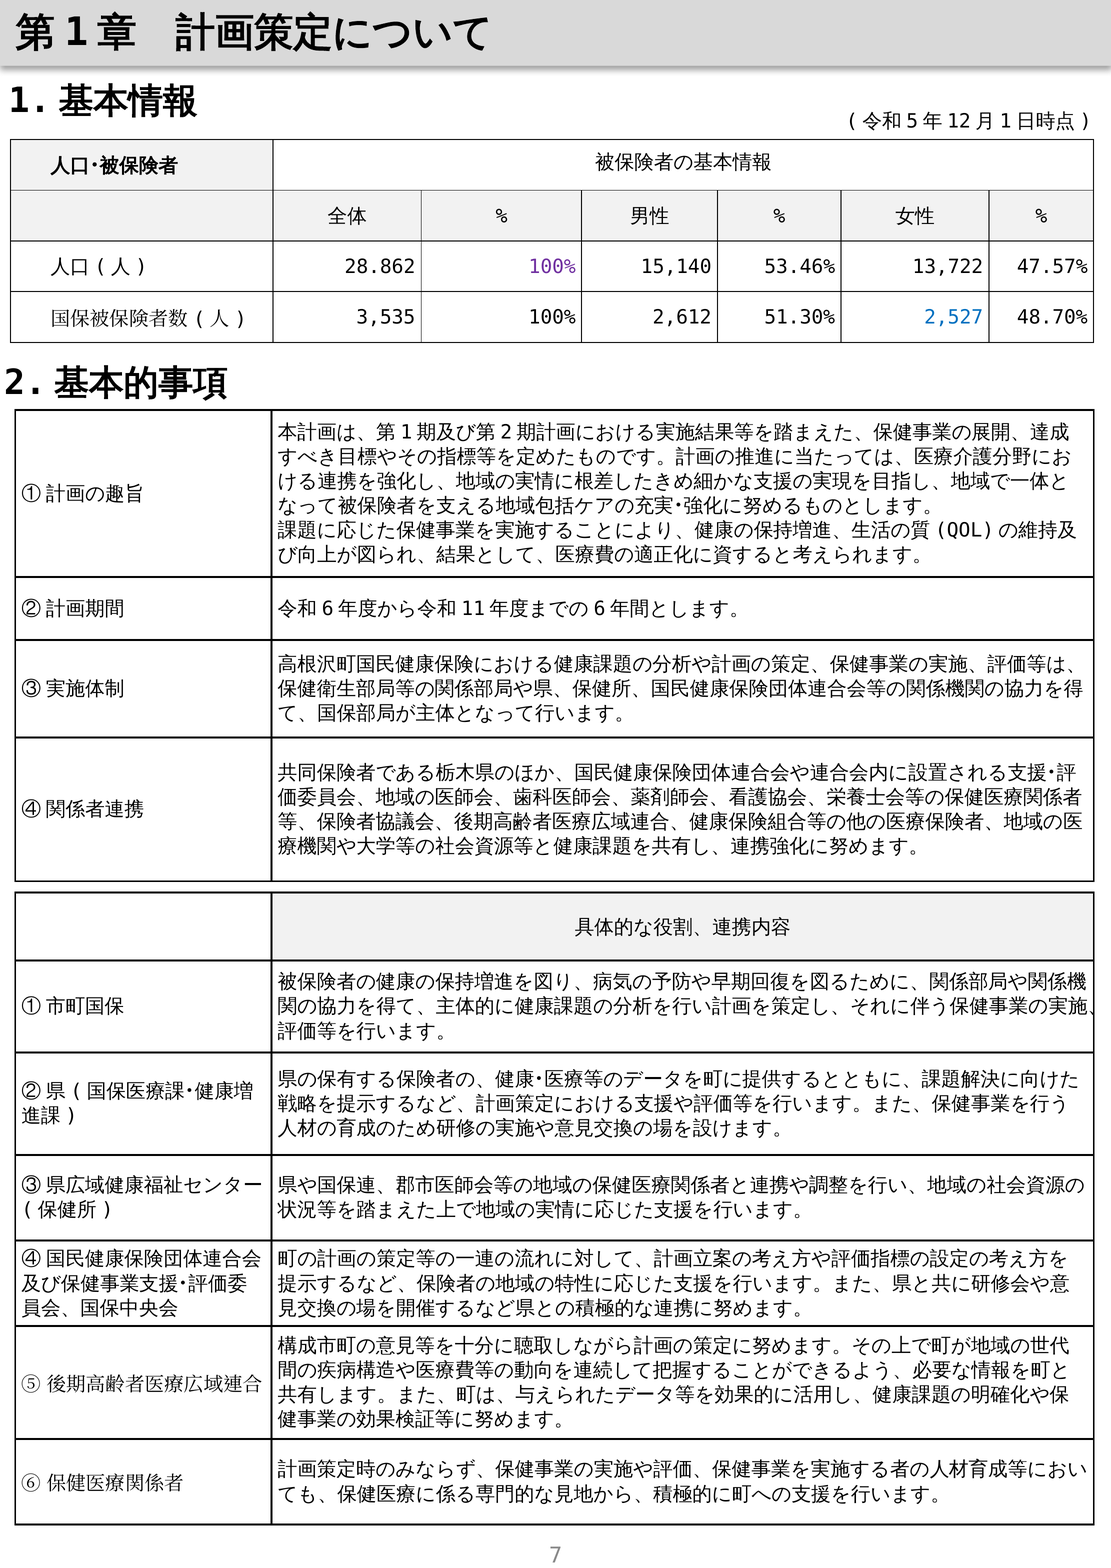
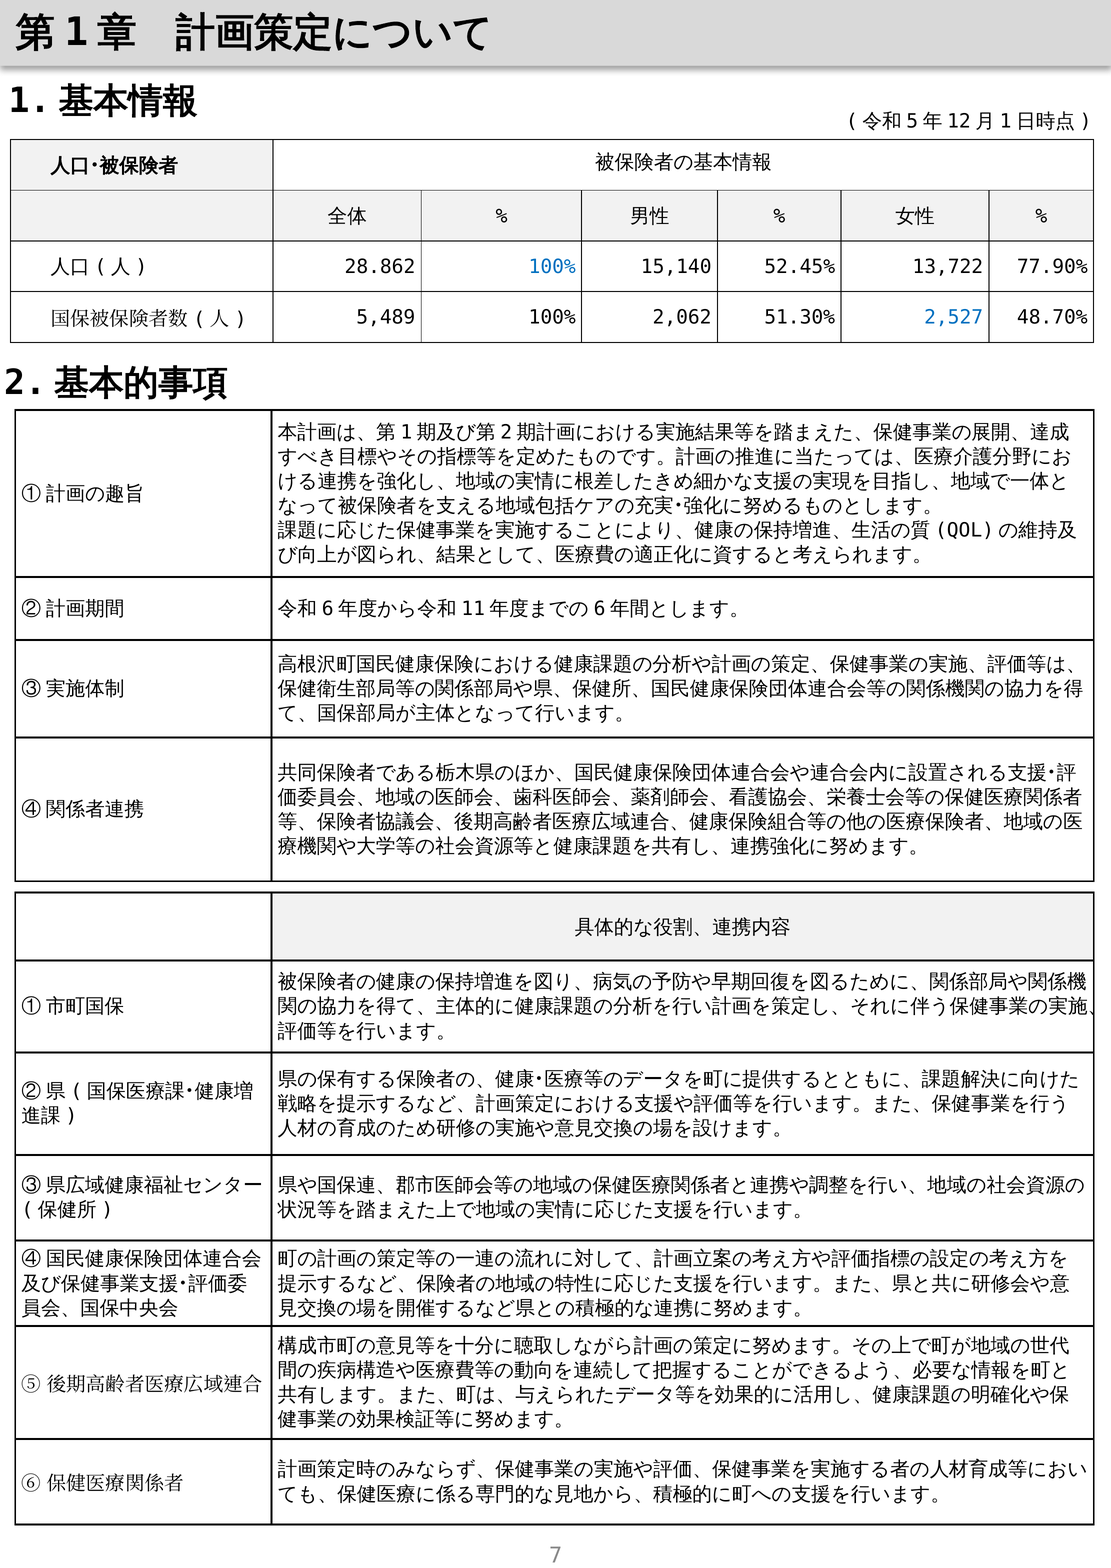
100% at (552, 267) colour: purple -> blue
53.46%: 53.46% -> 52.45%
47.57%: 47.57% -> 77.90%
3,535: 3,535 -> 5,489
2,612: 2,612 -> 2,062
